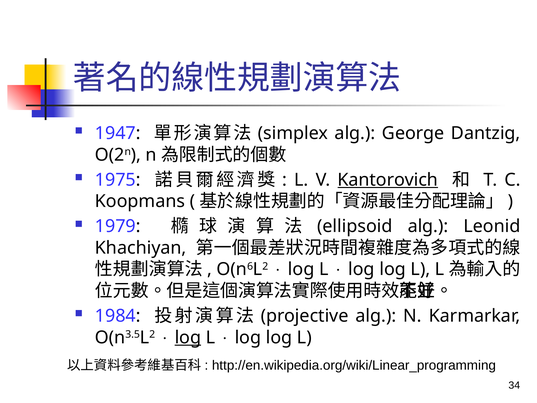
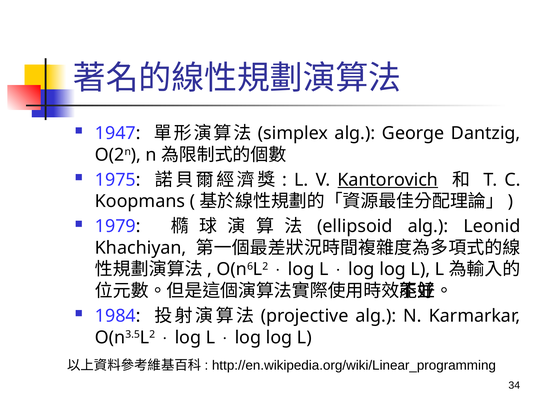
log at (188, 337) underline: present -> none
